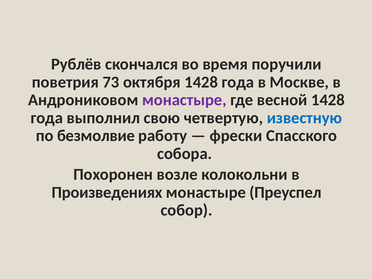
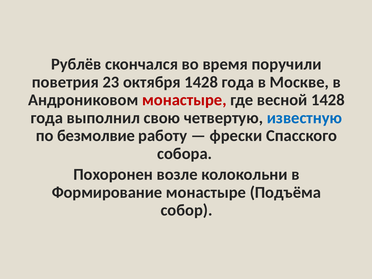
73: 73 -> 23
монастыре at (184, 100) colour: purple -> red
Произведениях: Произведениях -> Формирование
Преуспел: Преуспел -> Подъёма
